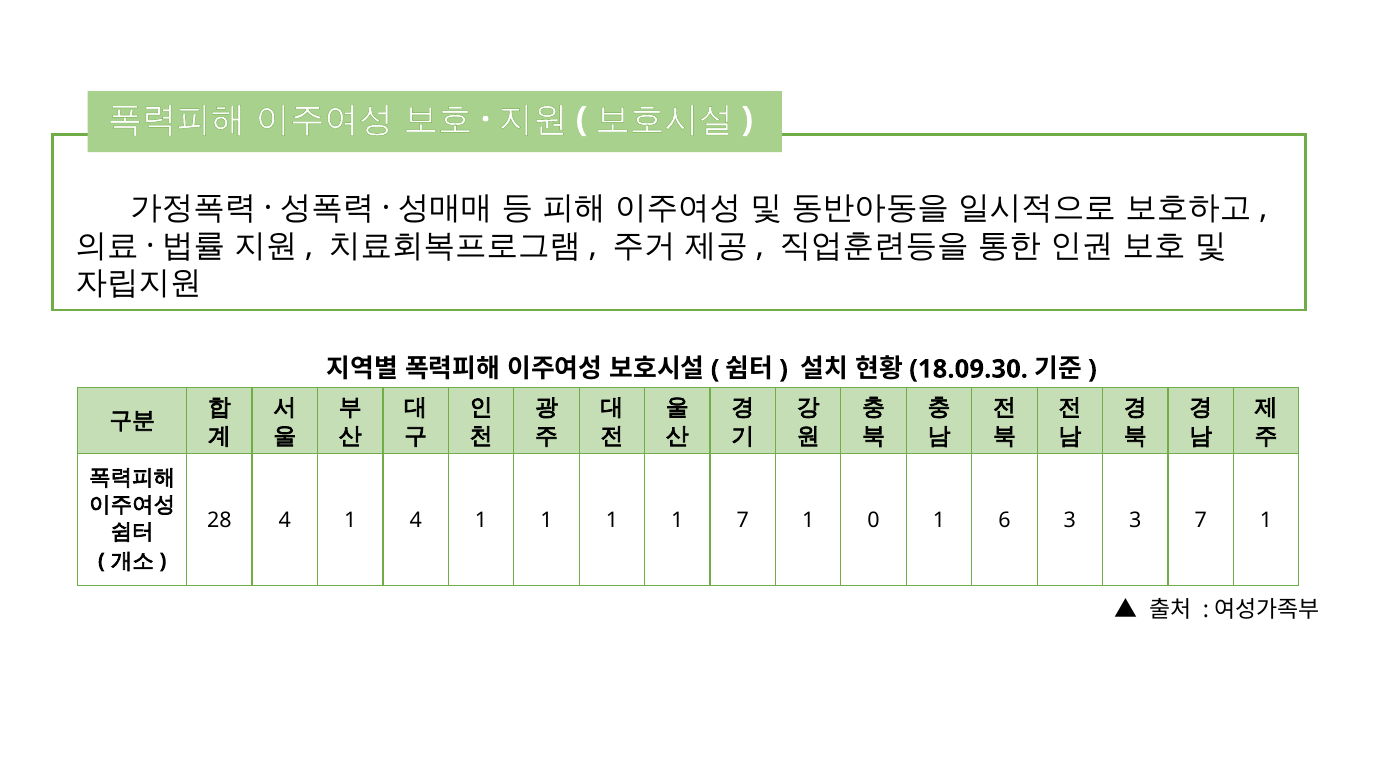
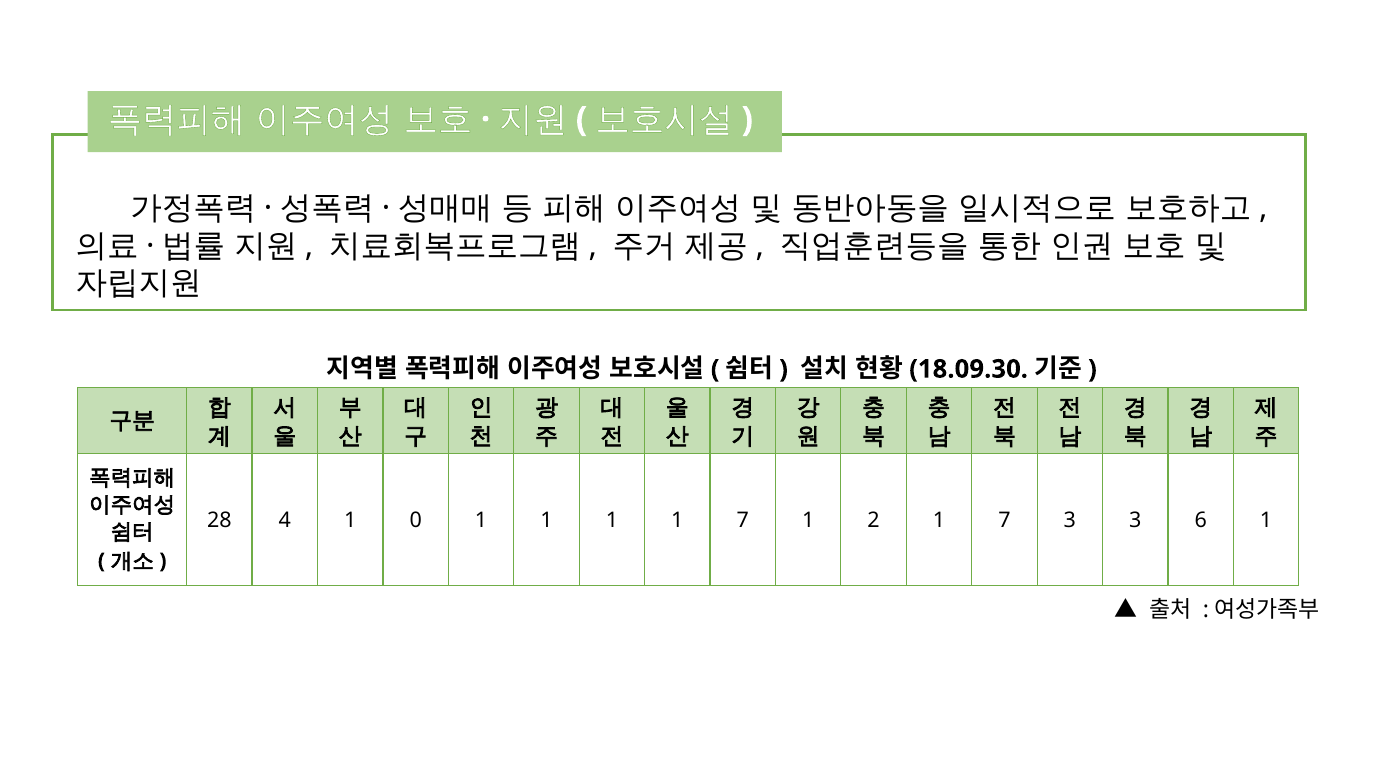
1 4: 4 -> 0
0: 0 -> 2
6 at (1004, 520): 6 -> 7
3 7: 7 -> 6
